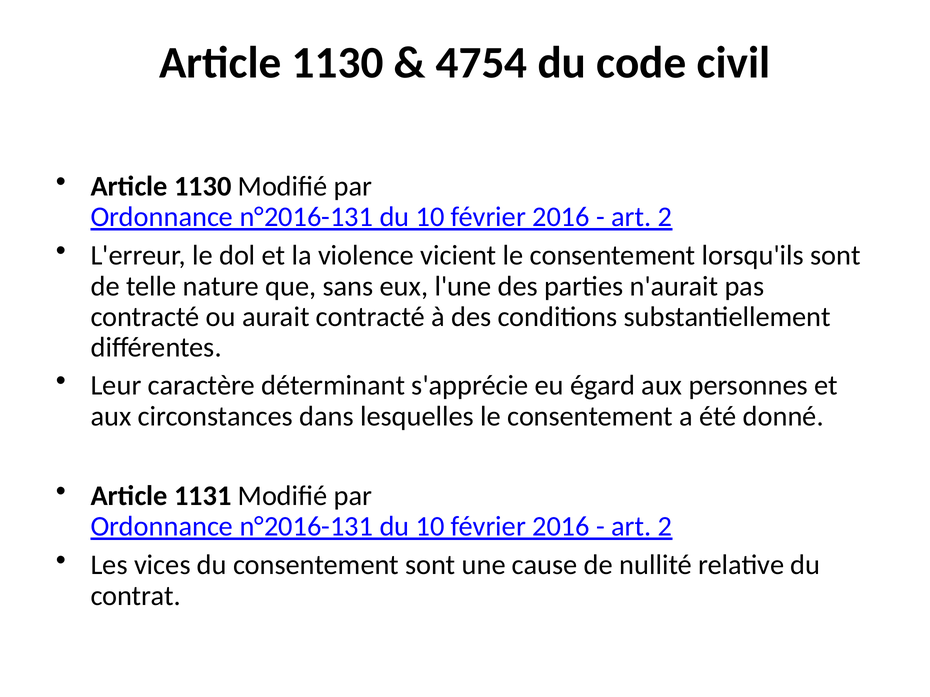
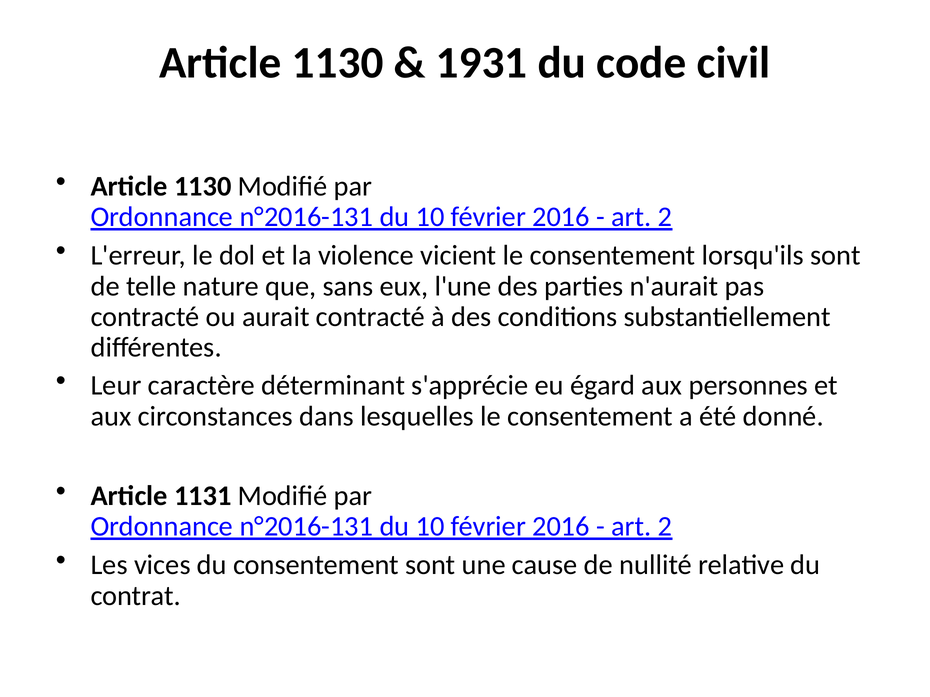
4754: 4754 -> 1931
